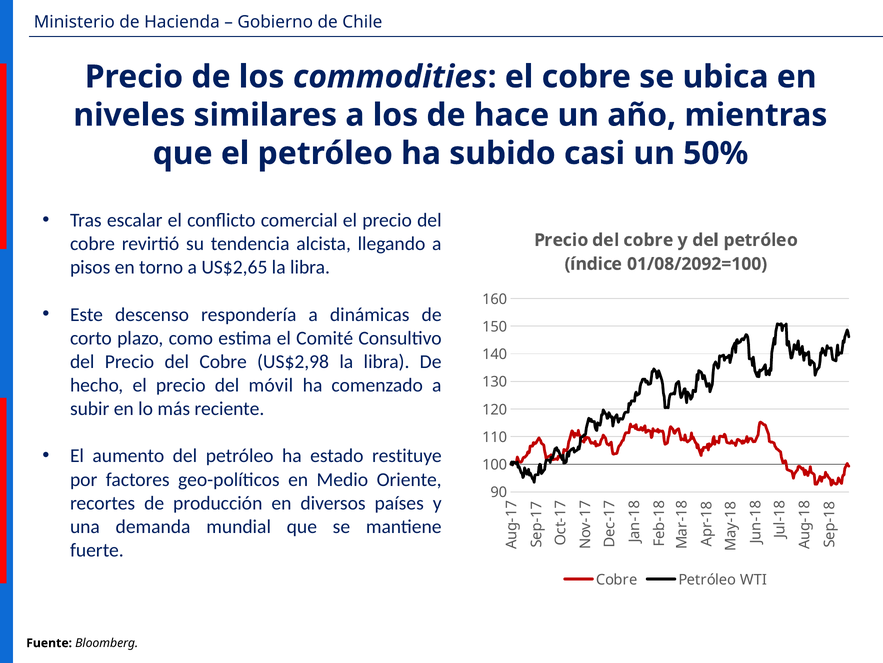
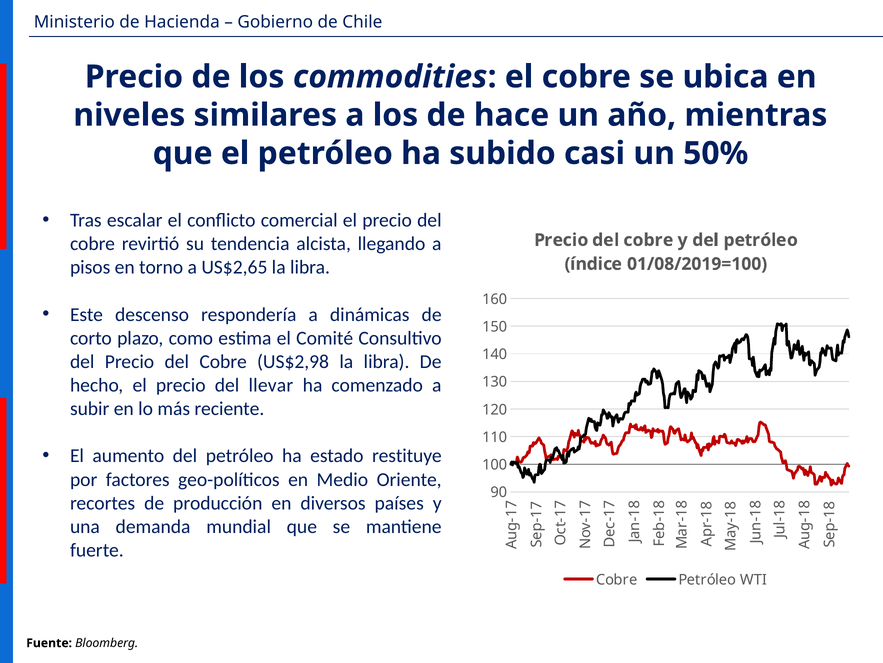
01/08/2092=100: 01/08/2092=100 -> 01/08/2019=100
móvil: móvil -> llevar
